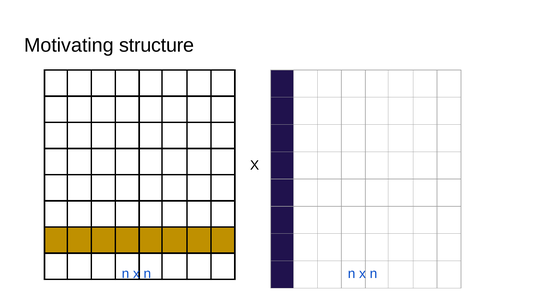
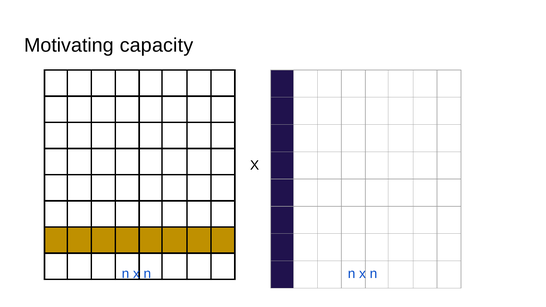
structure: structure -> capacity
